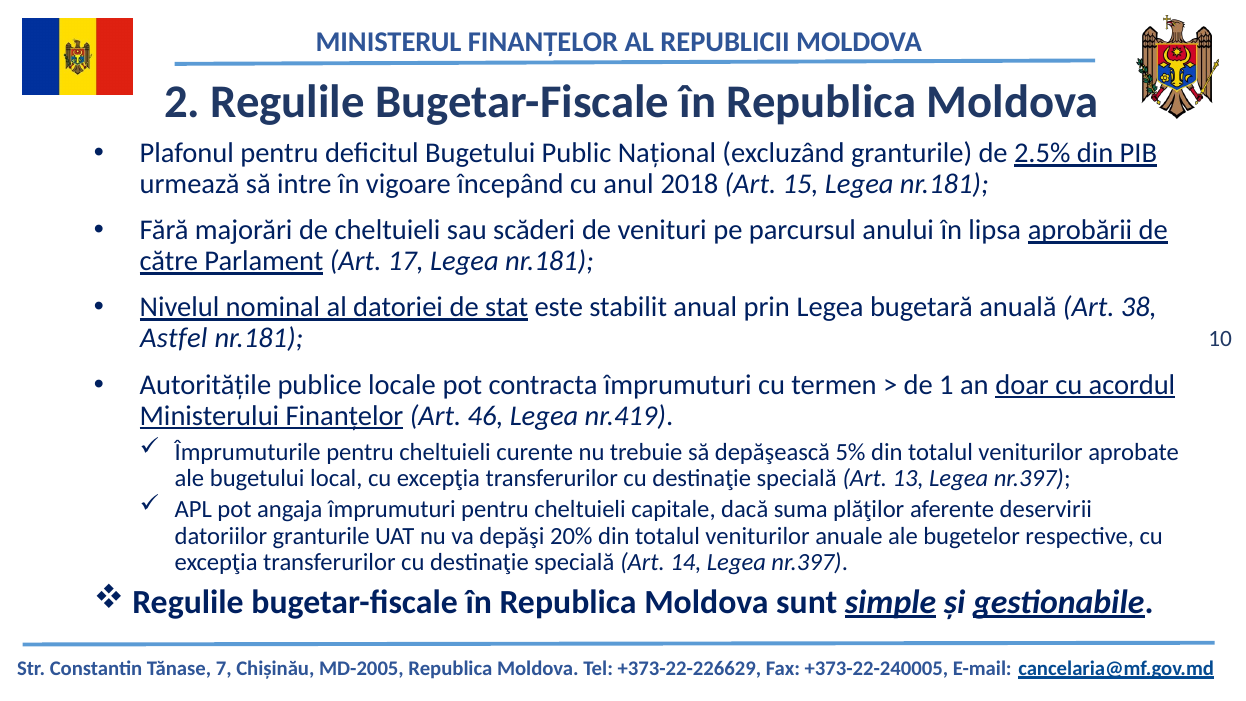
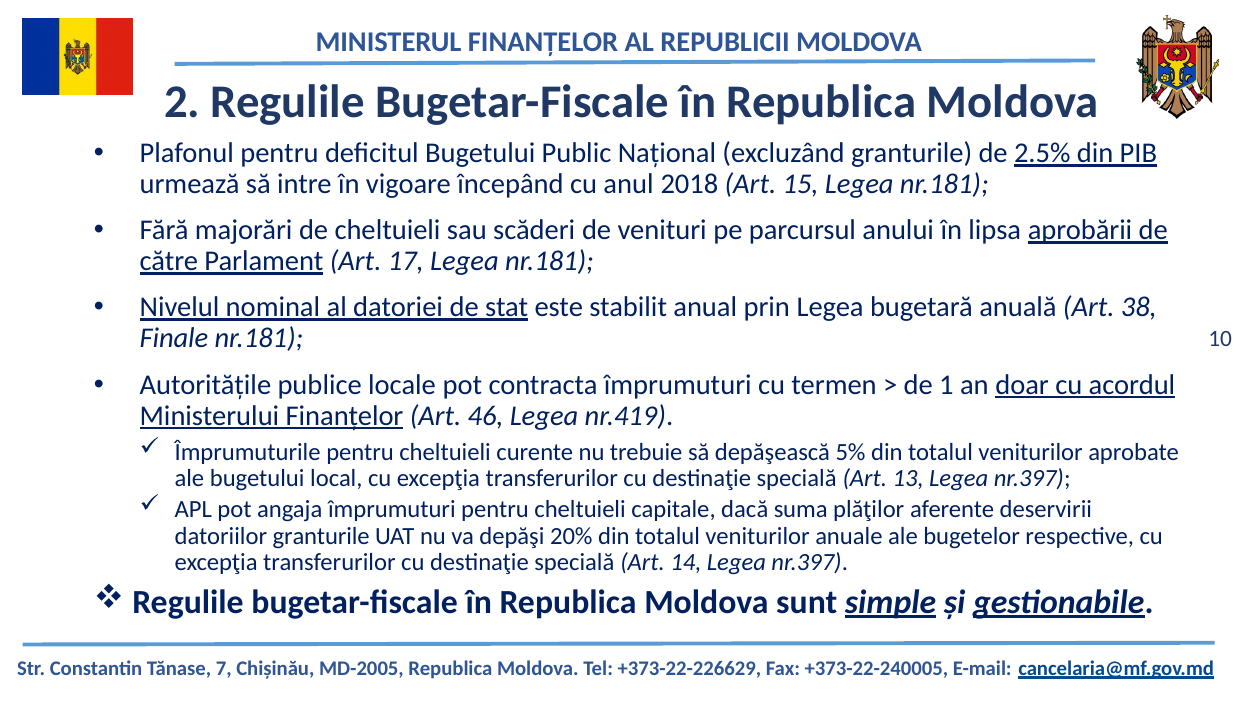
Astfel: Astfel -> Finale
